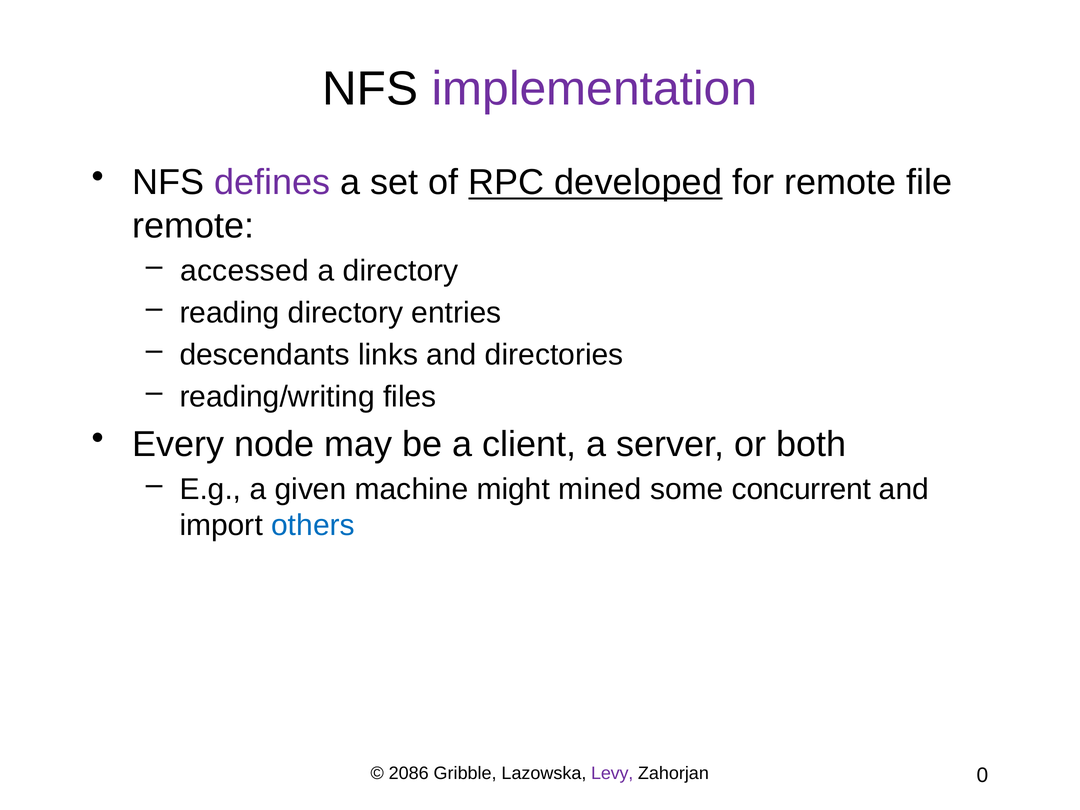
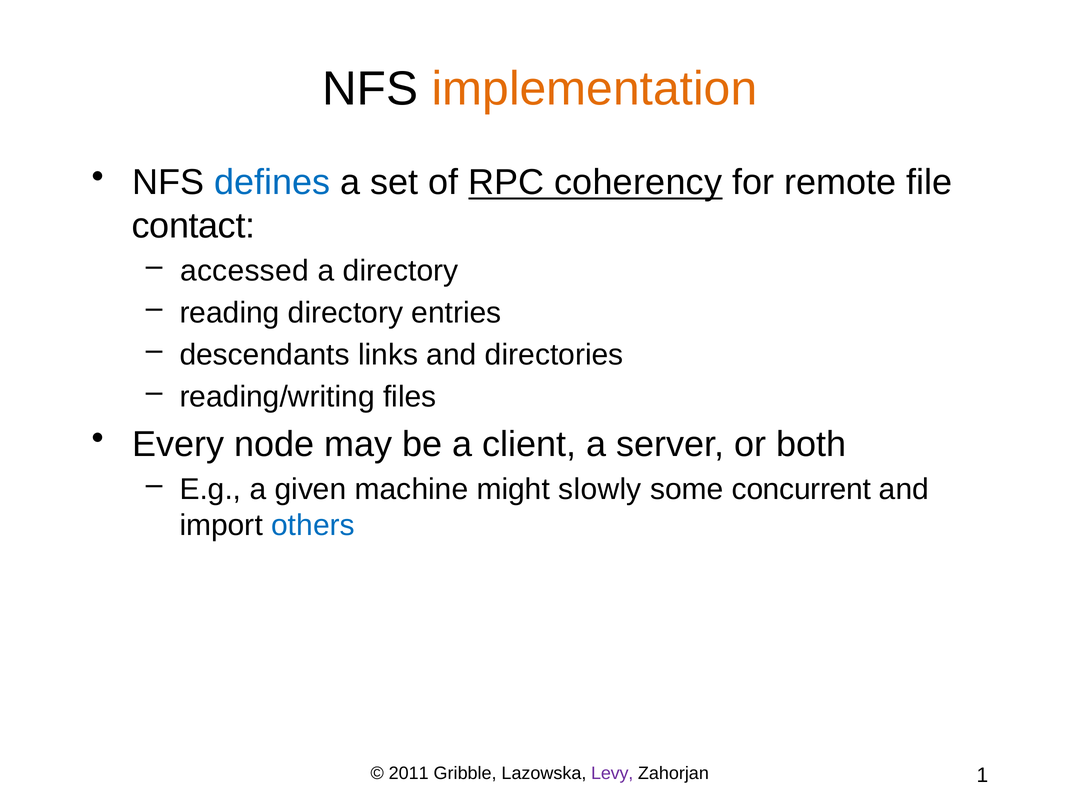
implementation colour: purple -> orange
defines colour: purple -> blue
developed: developed -> coherency
remote at (193, 226): remote -> contact
mined: mined -> slowly
2086: 2086 -> 2011
0: 0 -> 1
